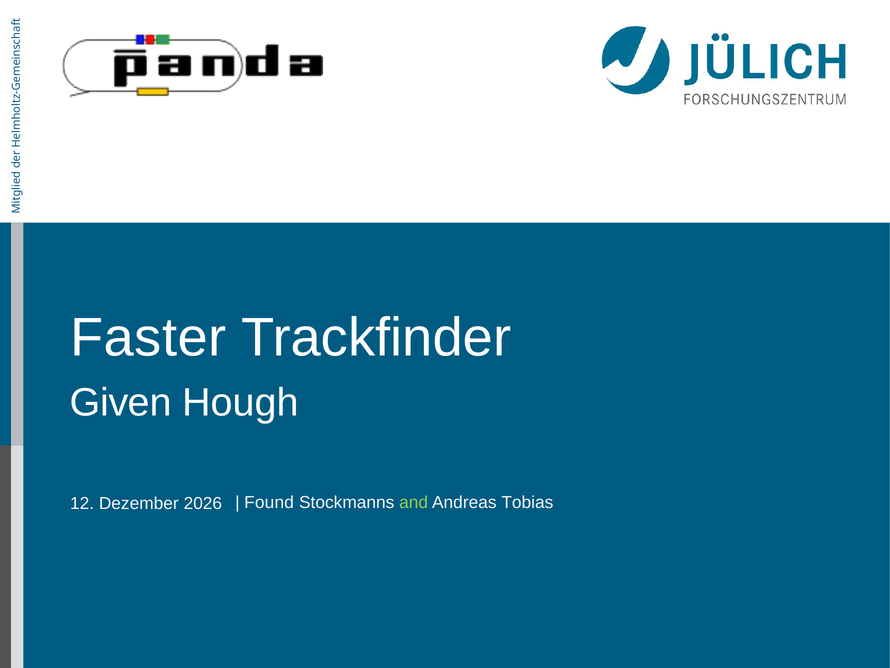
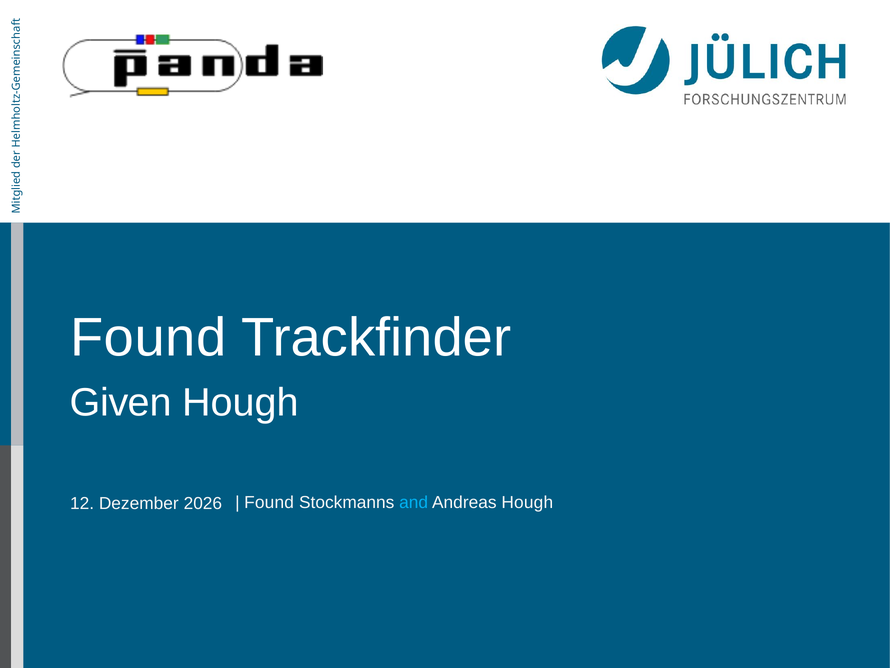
Faster at (148, 338): Faster -> Found
and colour: light green -> light blue
Andreas Tobias: Tobias -> Hough
